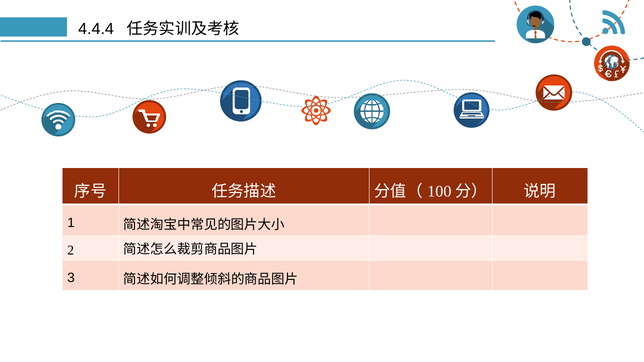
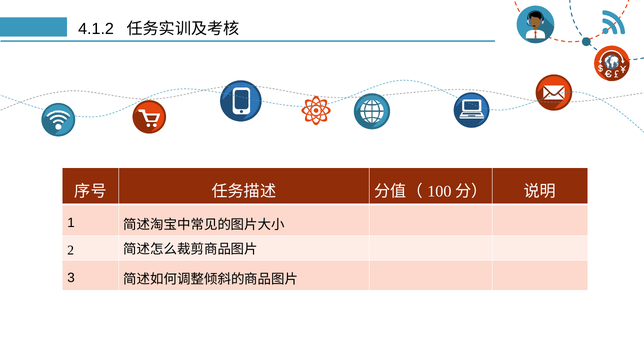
4.4.4: 4.4.4 -> 4.1.2
